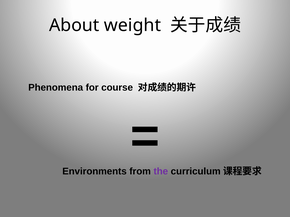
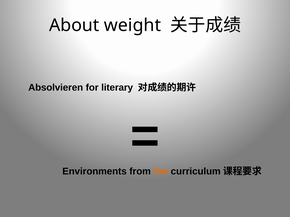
Phenomena: Phenomena -> Absolvieren
course: course -> literary
the colour: purple -> orange
